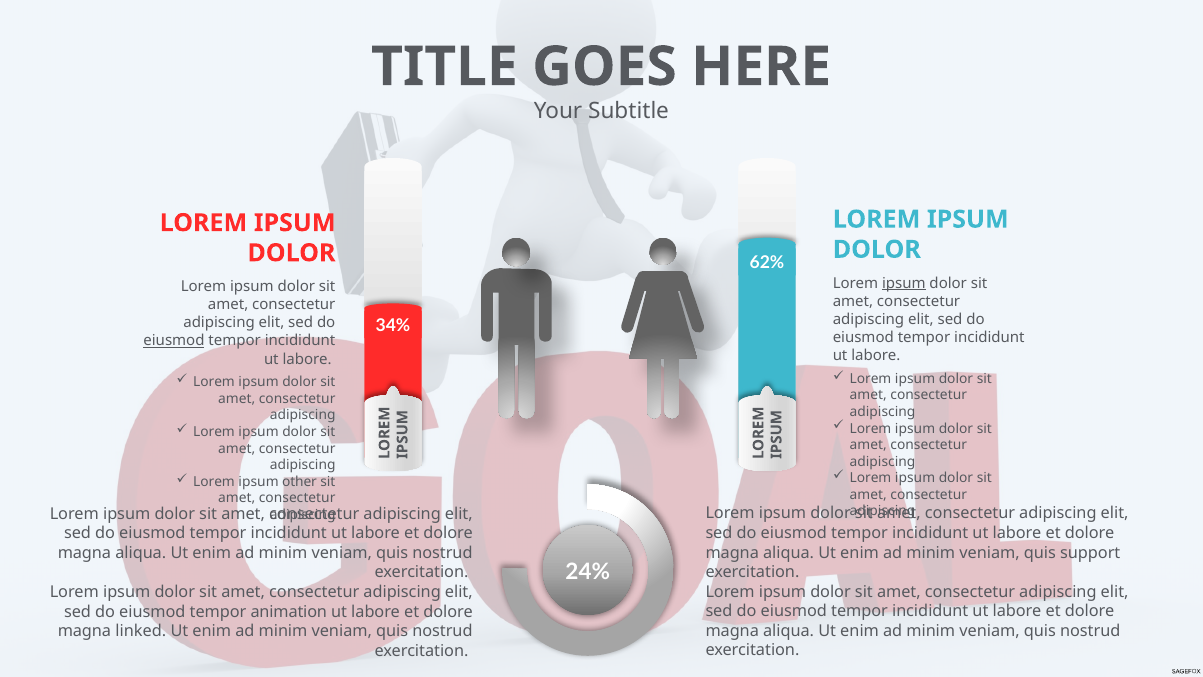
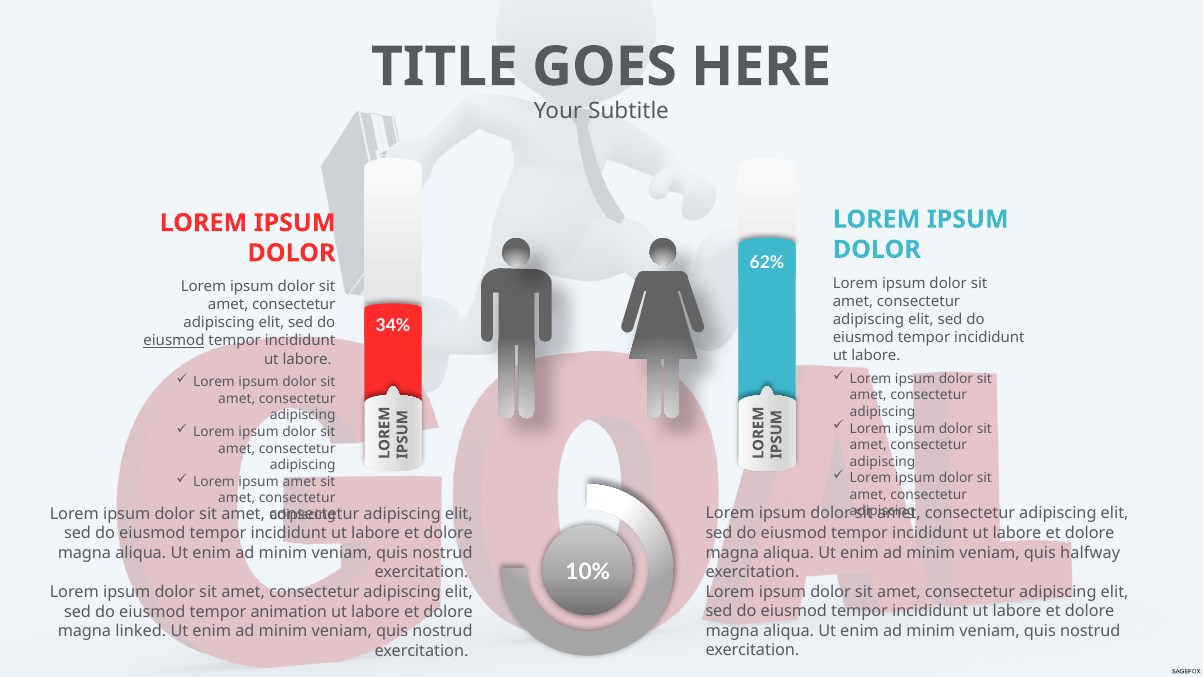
ipsum at (904, 283) underline: present -> none
ipsum other: other -> amet
support: support -> halfway
24%: 24% -> 10%
